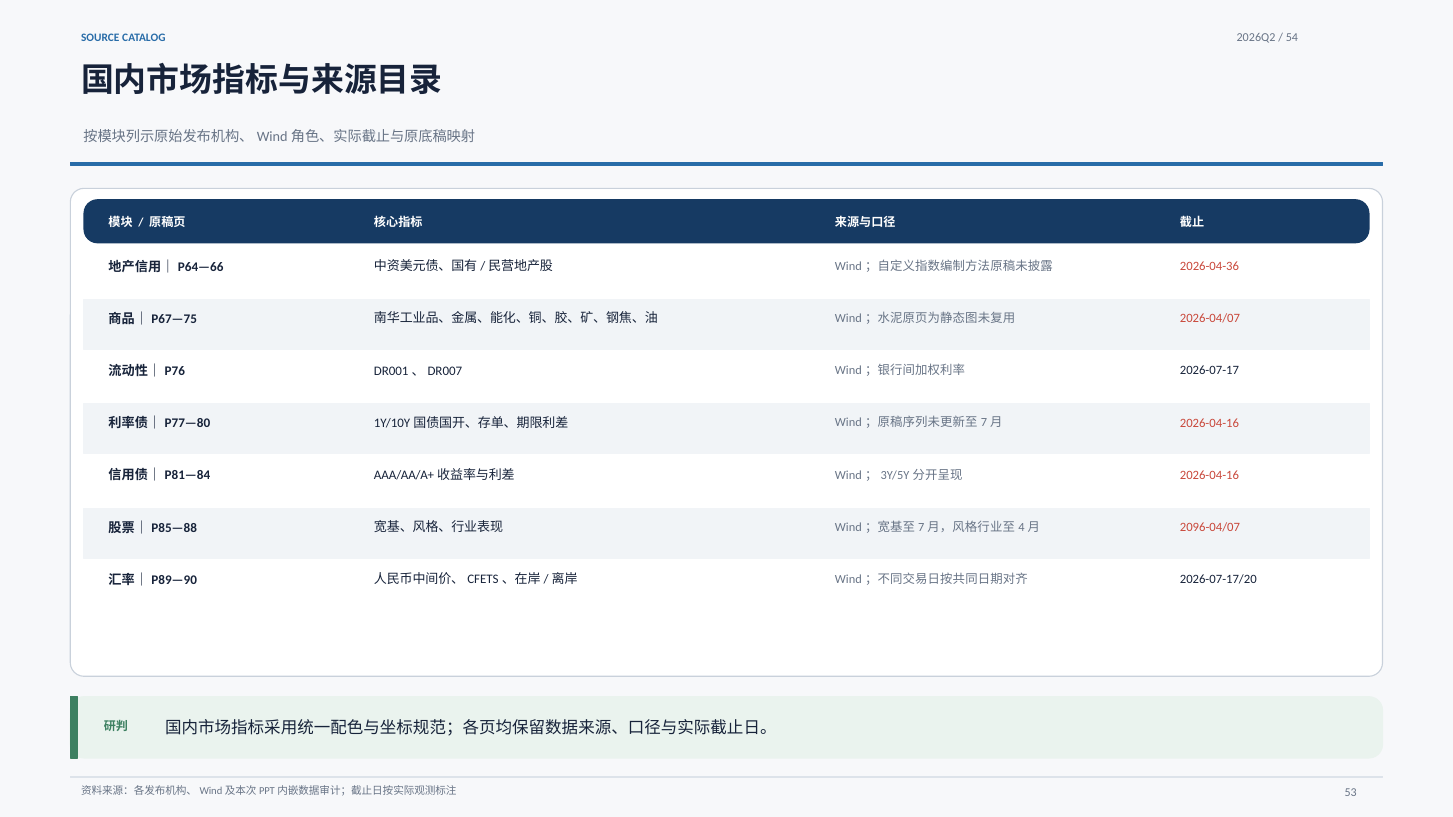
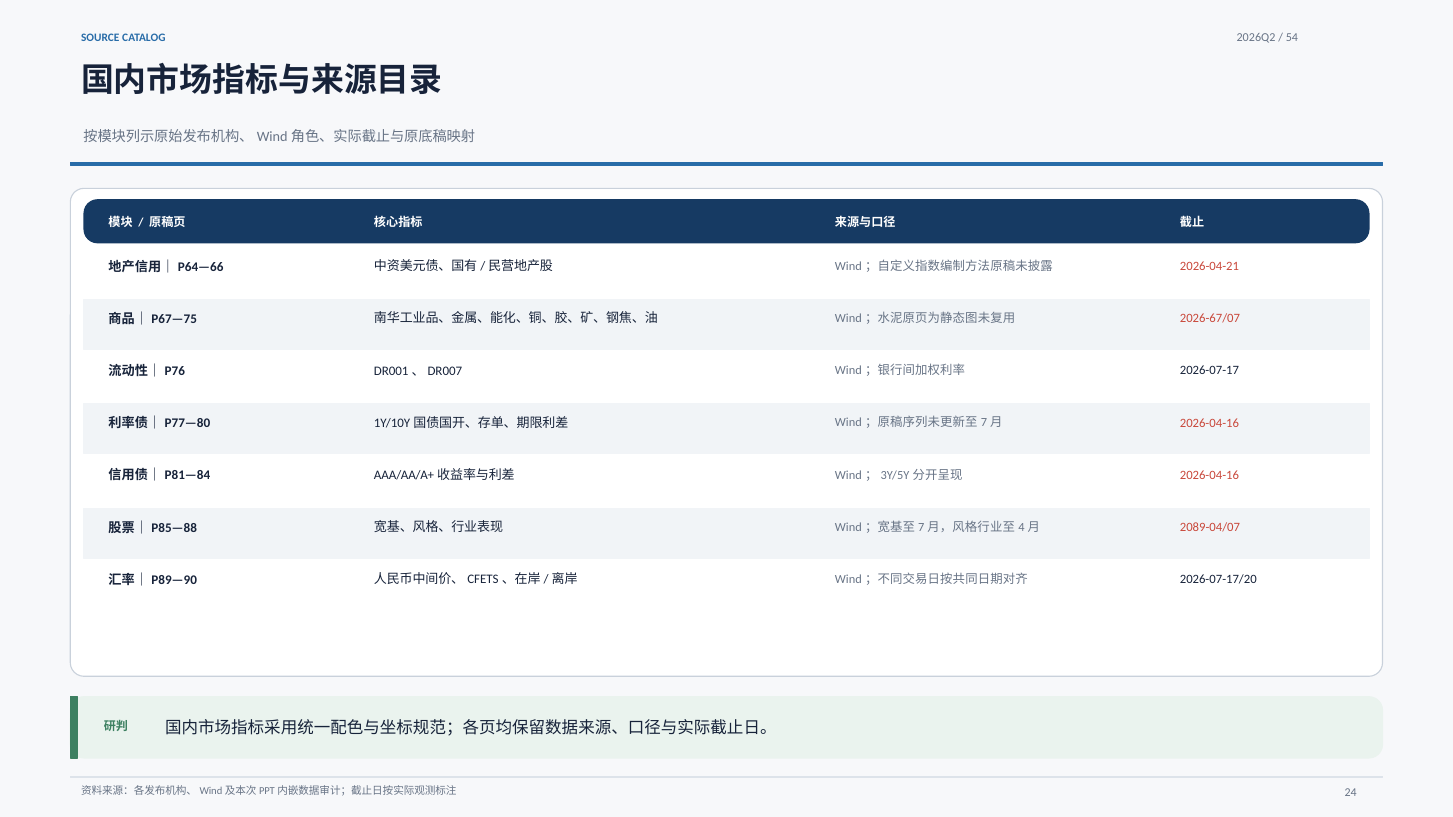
2026-04-36: 2026-04-36 -> 2026-04-21
2026-04/07: 2026-04/07 -> 2026-67/07
2096-04/07: 2096-04/07 -> 2089-04/07
53: 53 -> 24
